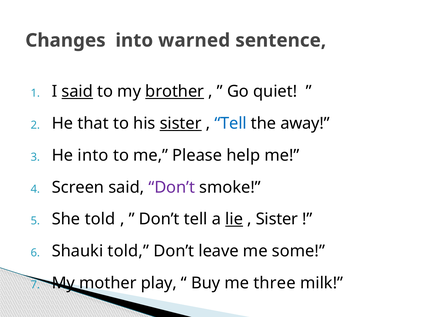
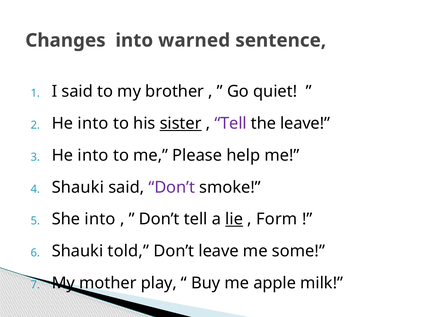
said at (77, 92) underline: present -> none
brother underline: present -> none
that at (93, 123): that -> into
Tell at (231, 123) colour: blue -> purple
the away: away -> leave
Screen at (78, 187): Screen -> Shauki
She told: told -> into
Sister at (277, 219): Sister -> Form
three: three -> apple
